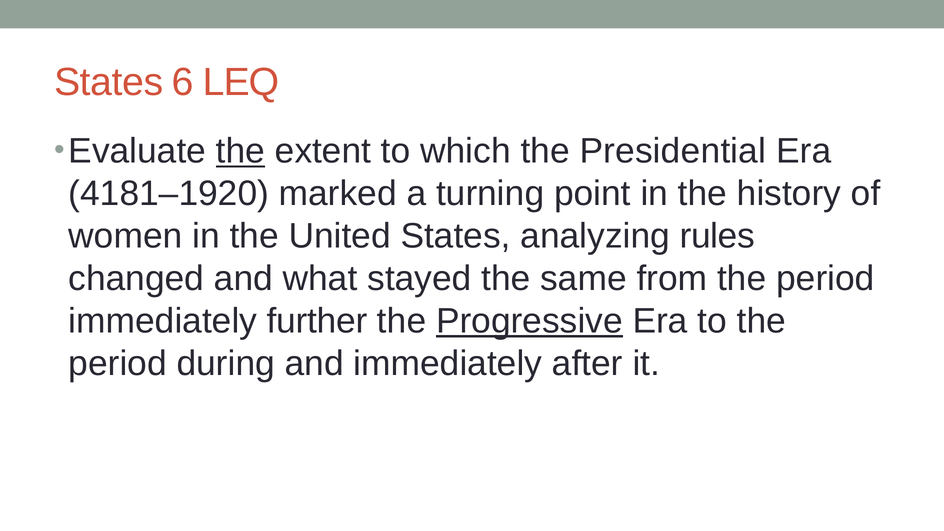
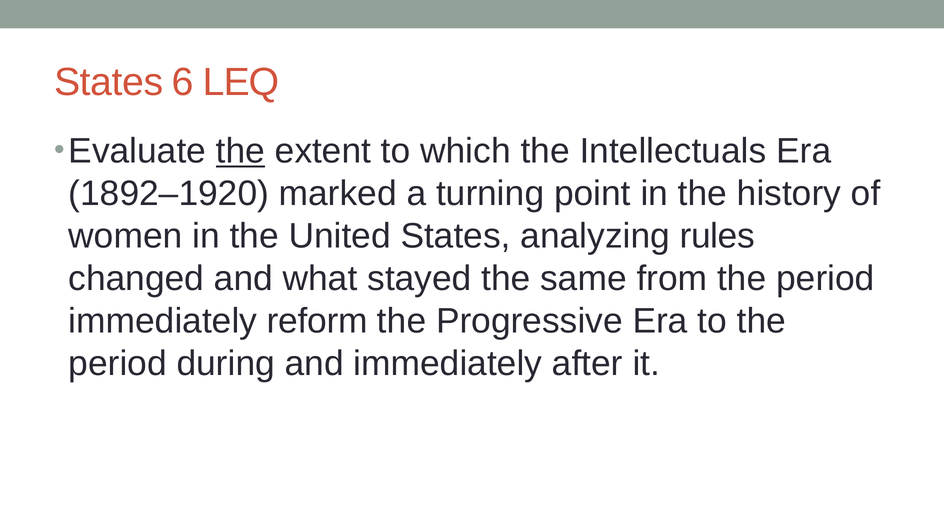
Presidential: Presidential -> Intellectuals
4181–1920: 4181–1920 -> 1892–1920
further: further -> reform
Progressive underline: present -> none
